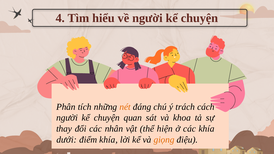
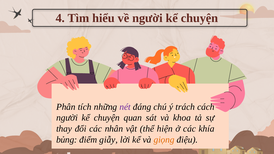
nét colour: orange -> purple
dưới: dưới -> bủng
điểm khía: khía -> giẫy
